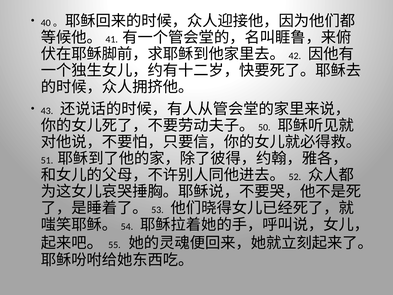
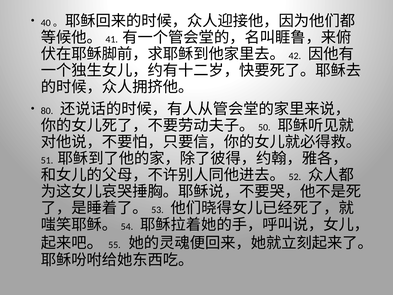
43: 43 -> 80
